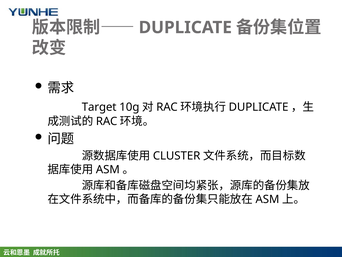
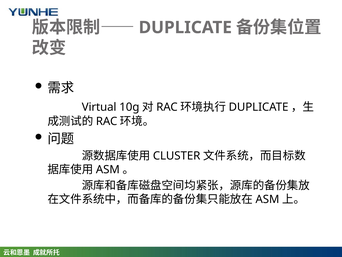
Target: Target -> Virtual
